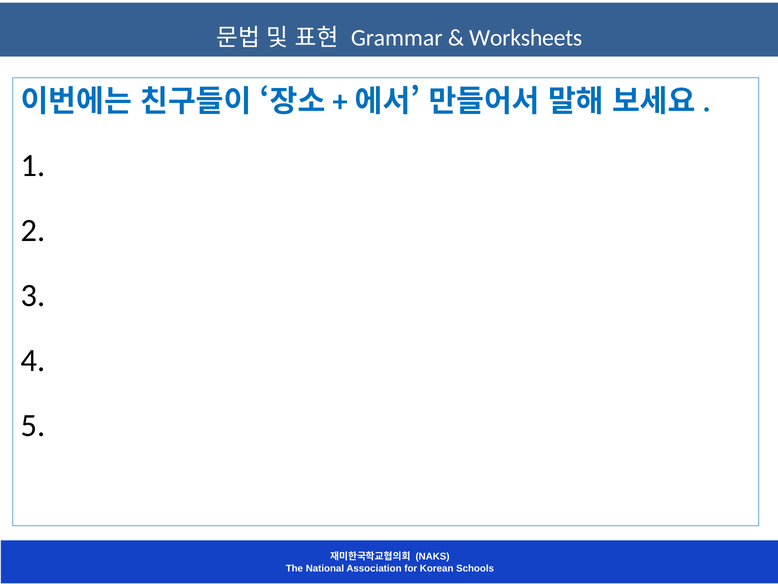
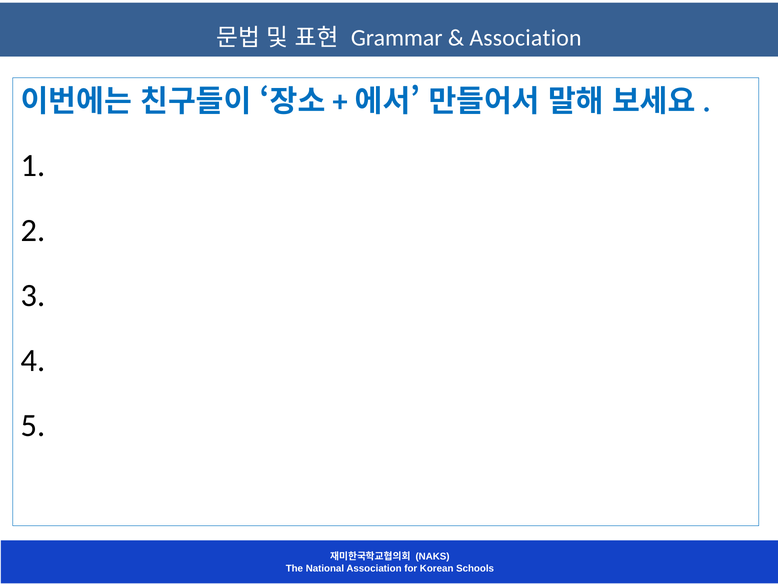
Worksheets at (526, 38): Worksheets -> Association
